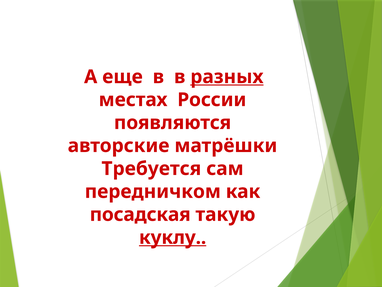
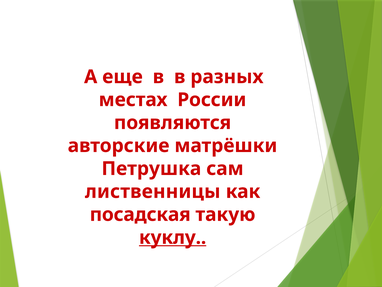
разных underline: present -> none
Требуется: Требуется -> Петрушка
передничком: передничком -> лиственницы
